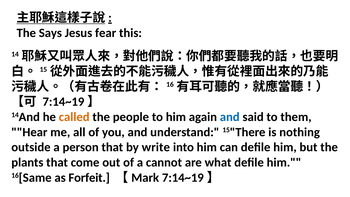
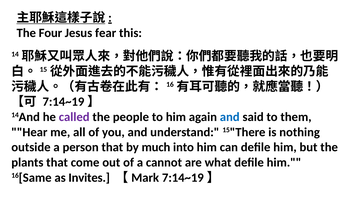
Says: Says -> Four
called colour: orange -> purple
write: write -> much
Forfeit: Forfeit -> Invites
